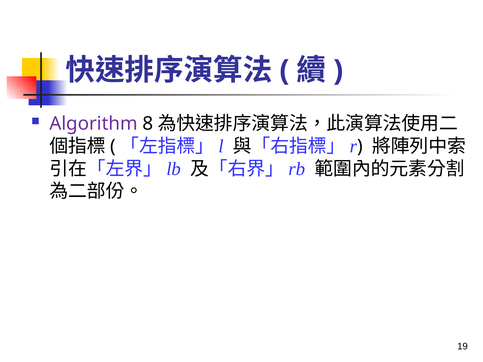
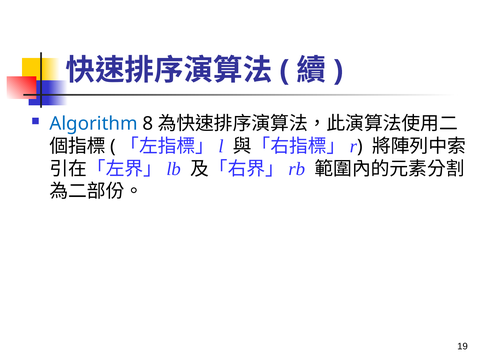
Algorithm colour: purple -> blue
